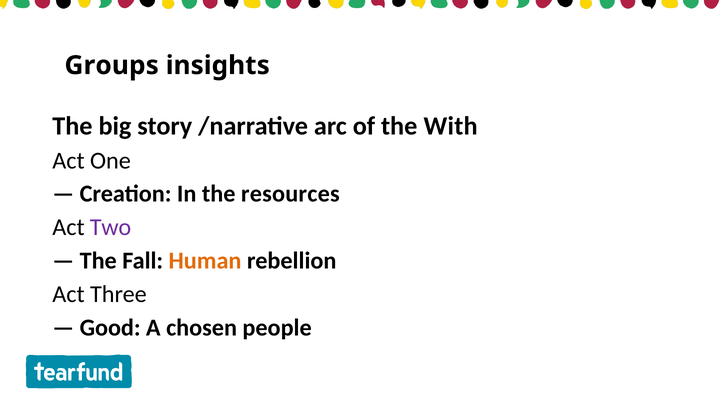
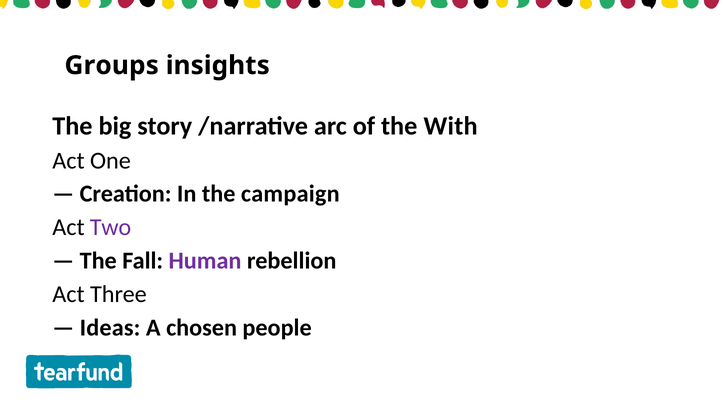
resources: resources -> campaign
Human colour: orange -> purple
Good: Good -> Ideas
